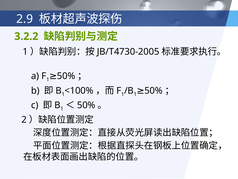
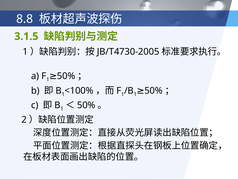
2.9: 2.9 -> 8.8
3.2.2: 3.2.2 -> 3.1.5
